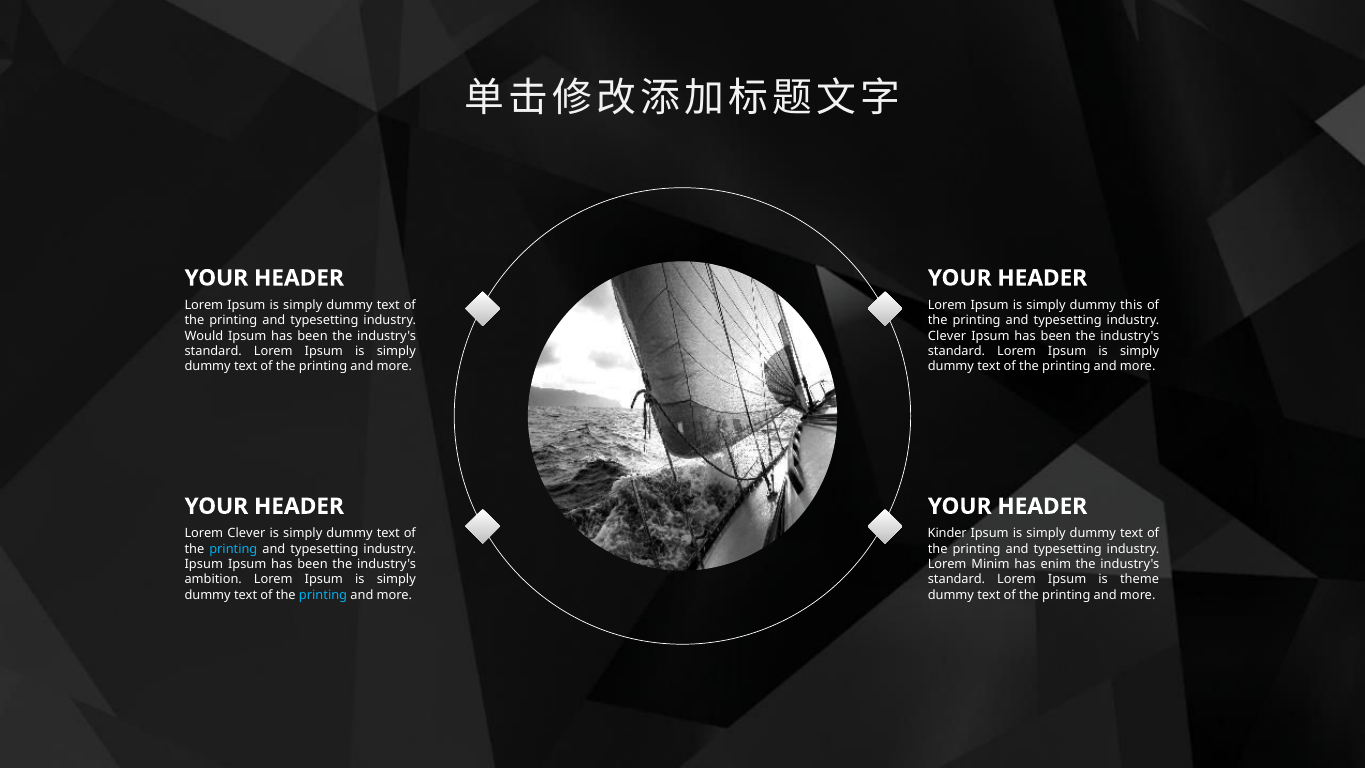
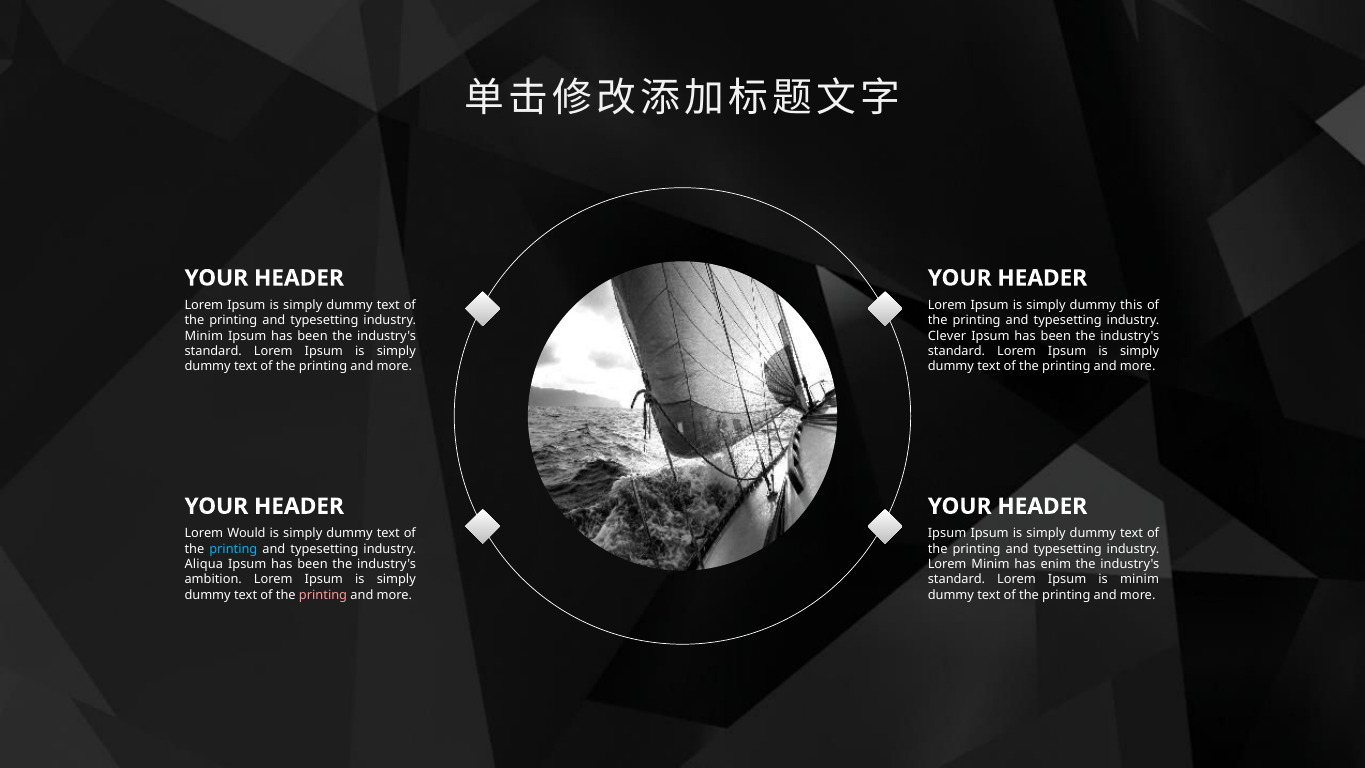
Would at (204, 336): Would -> Minim
Lorem Clever: Clever -> Would
Kinder at (947, 533): Kinder -> Ipsum
Ipsum at (204, 564): Ipsum -> Aliqua
is theme: theme -> minim
printing at (323, 595) colour: light blue -> pink
